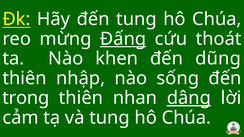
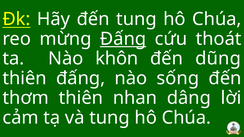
khen: khen -> khôn
thiên nhập: nhập -> đấng
trong: trong -> thơm
dâng underline: present -> none
